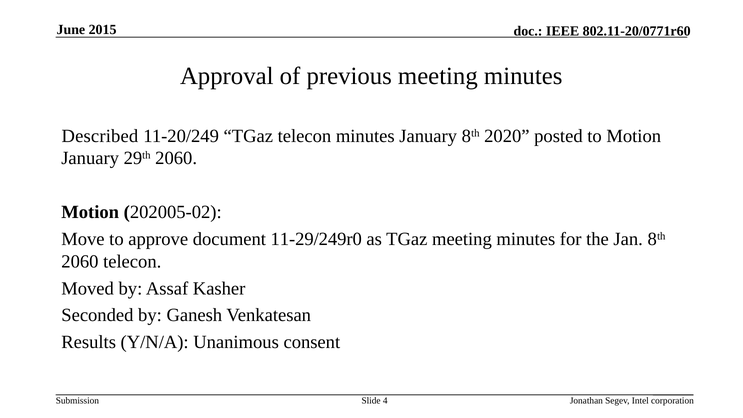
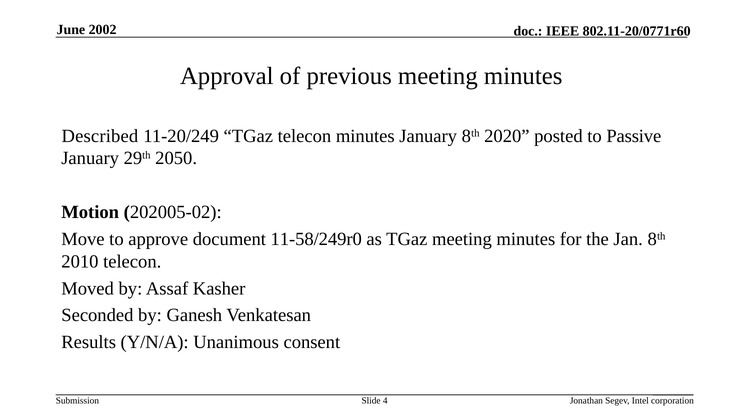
2015: 2015 -> 2002
to Motion: Motion -> Passive
29th 2060: 2060 -> 2050
11-29/249r0: 11-29/249r0 -> 11-58/249r0
2060 at (80, 261): 2060 -> 2010
